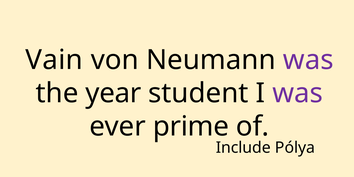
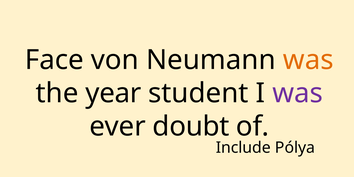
Vain: Vain -> Face
was at (308, 60) colour: purple -> orange
prime: prime -> doubt
